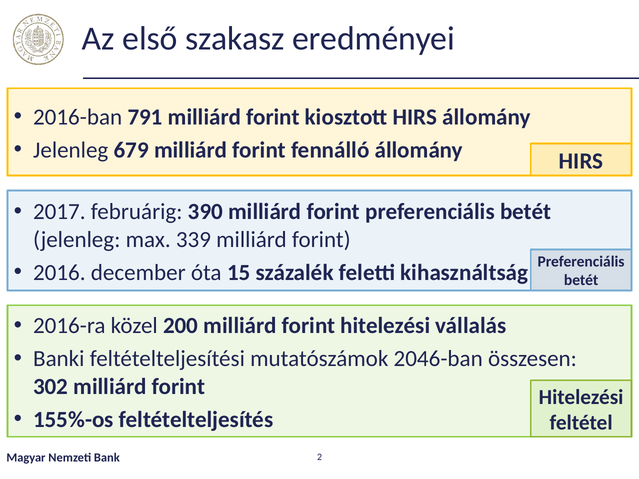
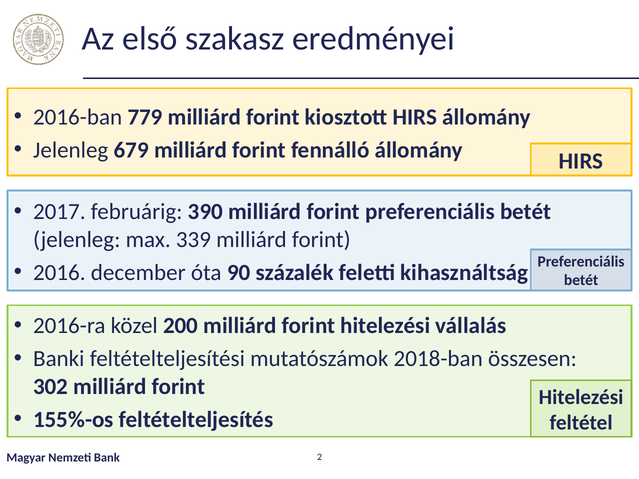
791: 791 -> 779
15: 15 -> 90
2046-ban: 2046-ban -> 2018-ban
